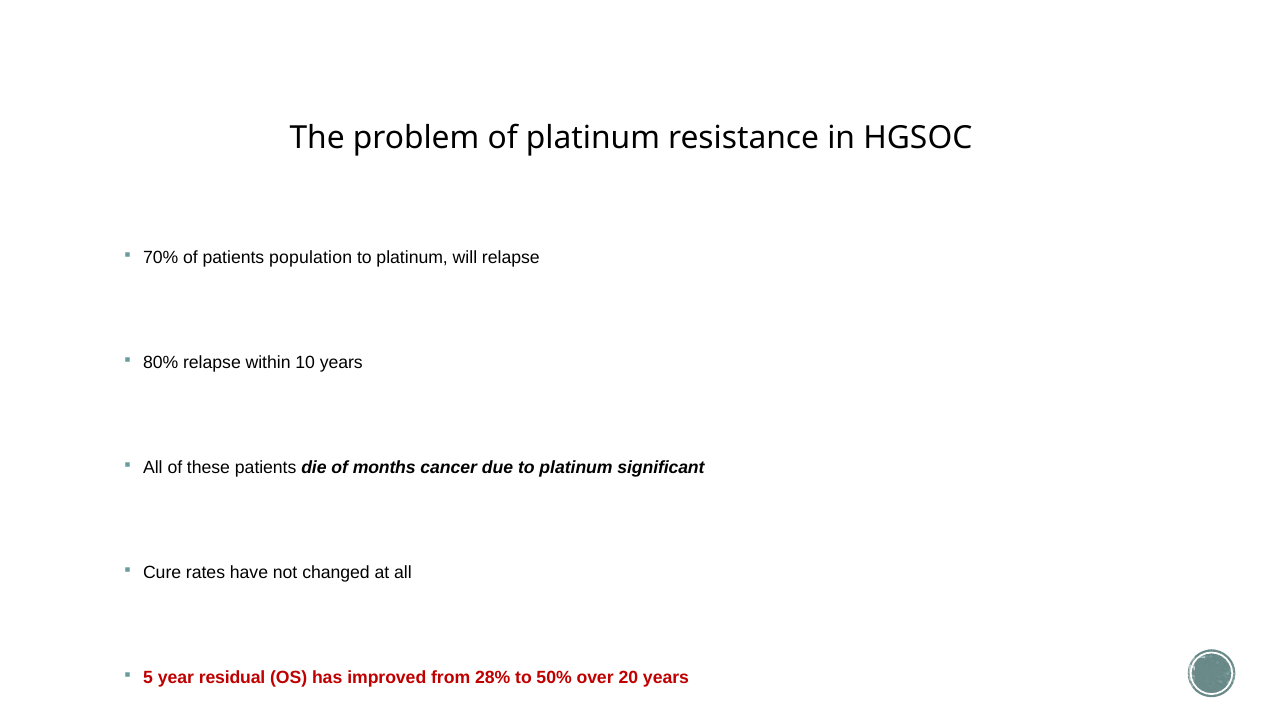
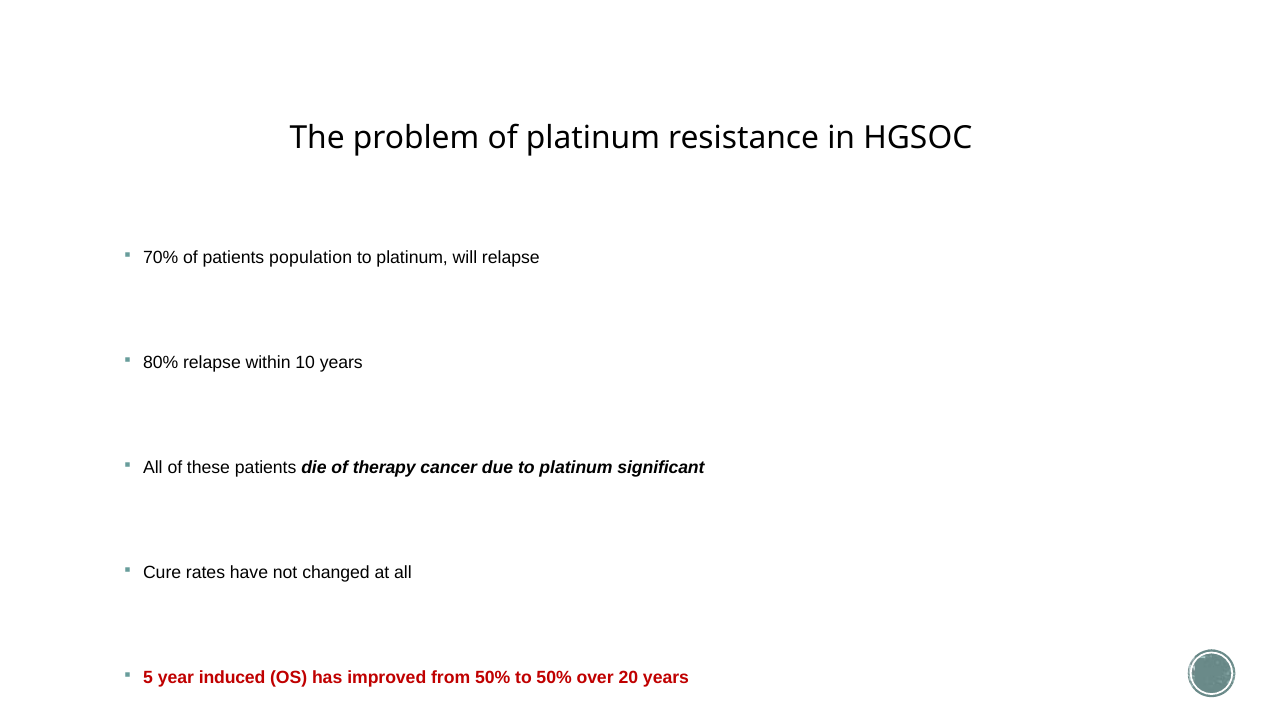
months: months -> therapy
residual: residual -> induced
from 28%: 28% -> 50%
